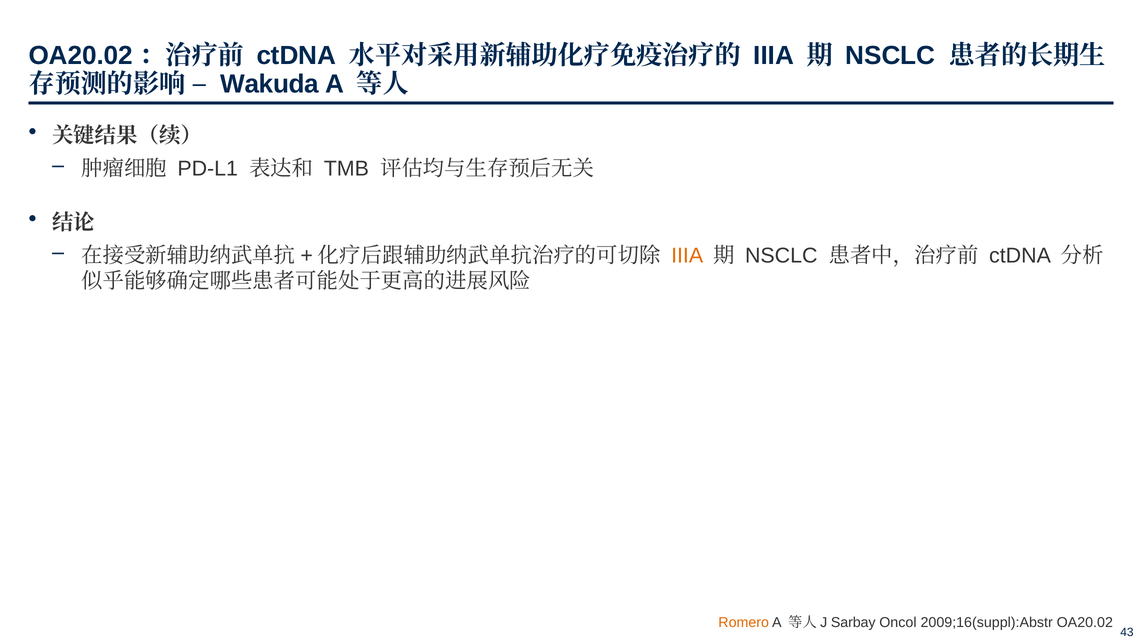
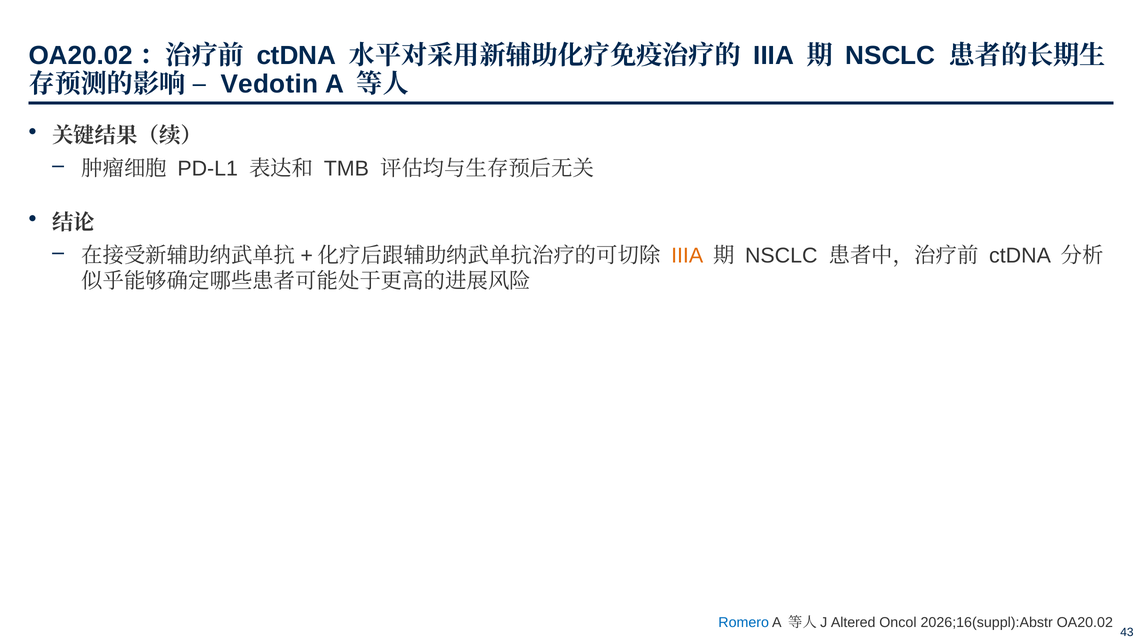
Wakuda: Wakuda -> Vedotin
Romero colour: orange -> blue
Sarbay: Sarbay -> Altered
2009;16(suppl):Abstr: 2009;16(suppl):Abstr -> 2026;16(suppl):Abstr
